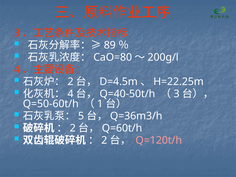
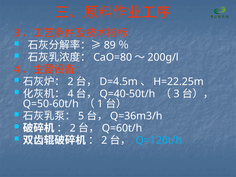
Q=120t/h colour: pink -> light blue
